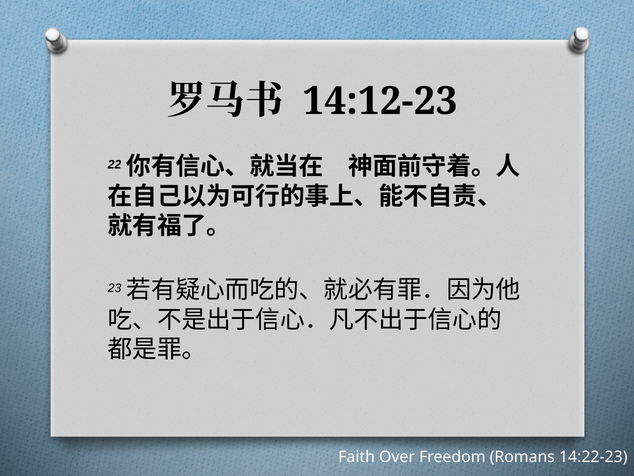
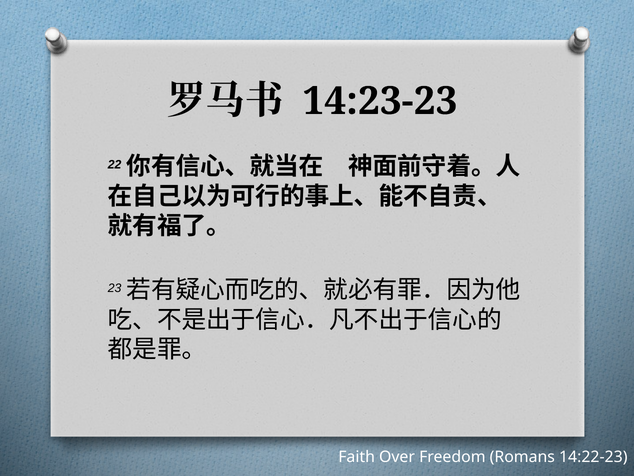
14:12-23: 14:12-23 -> 14:23-23
